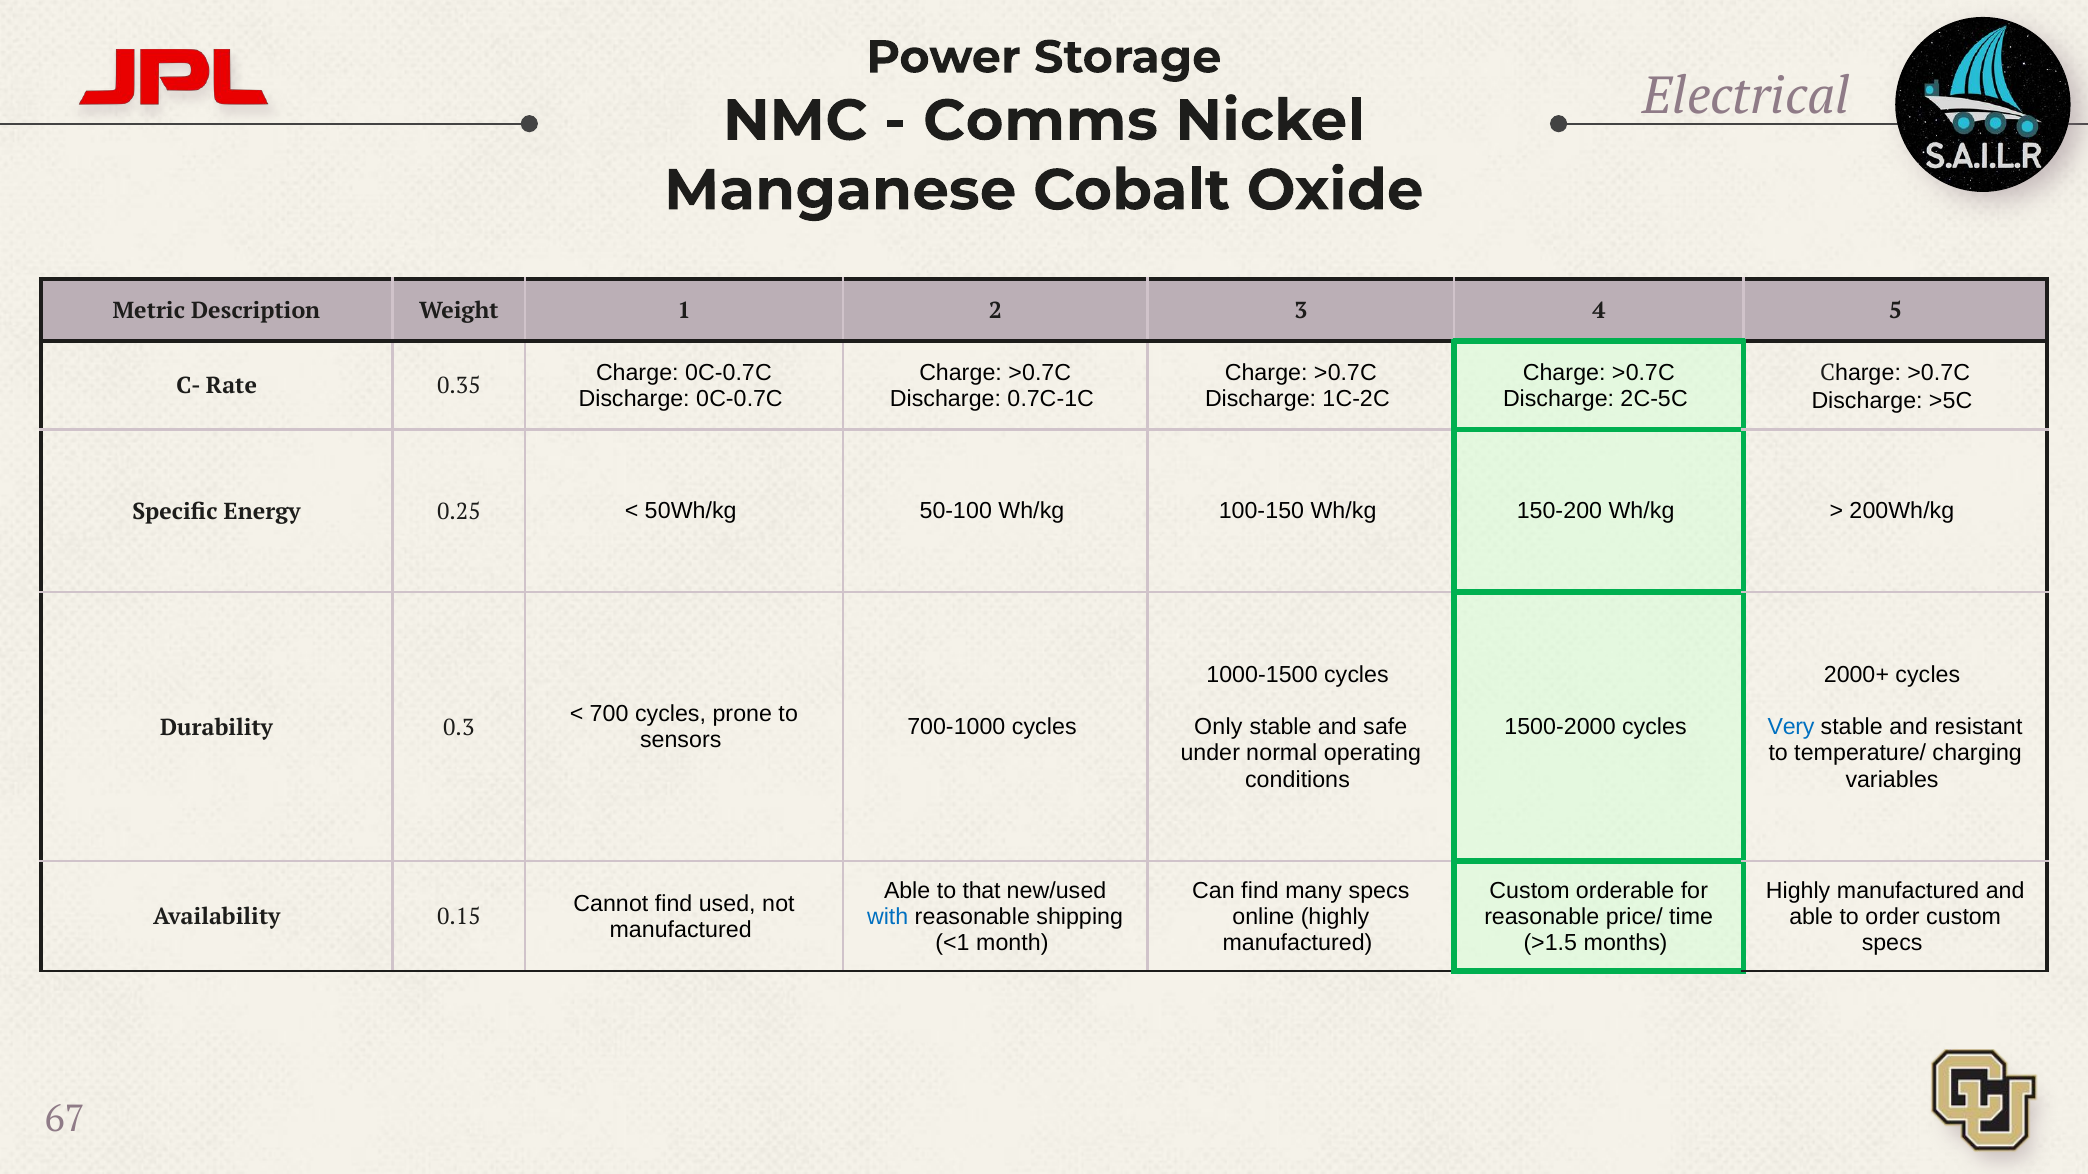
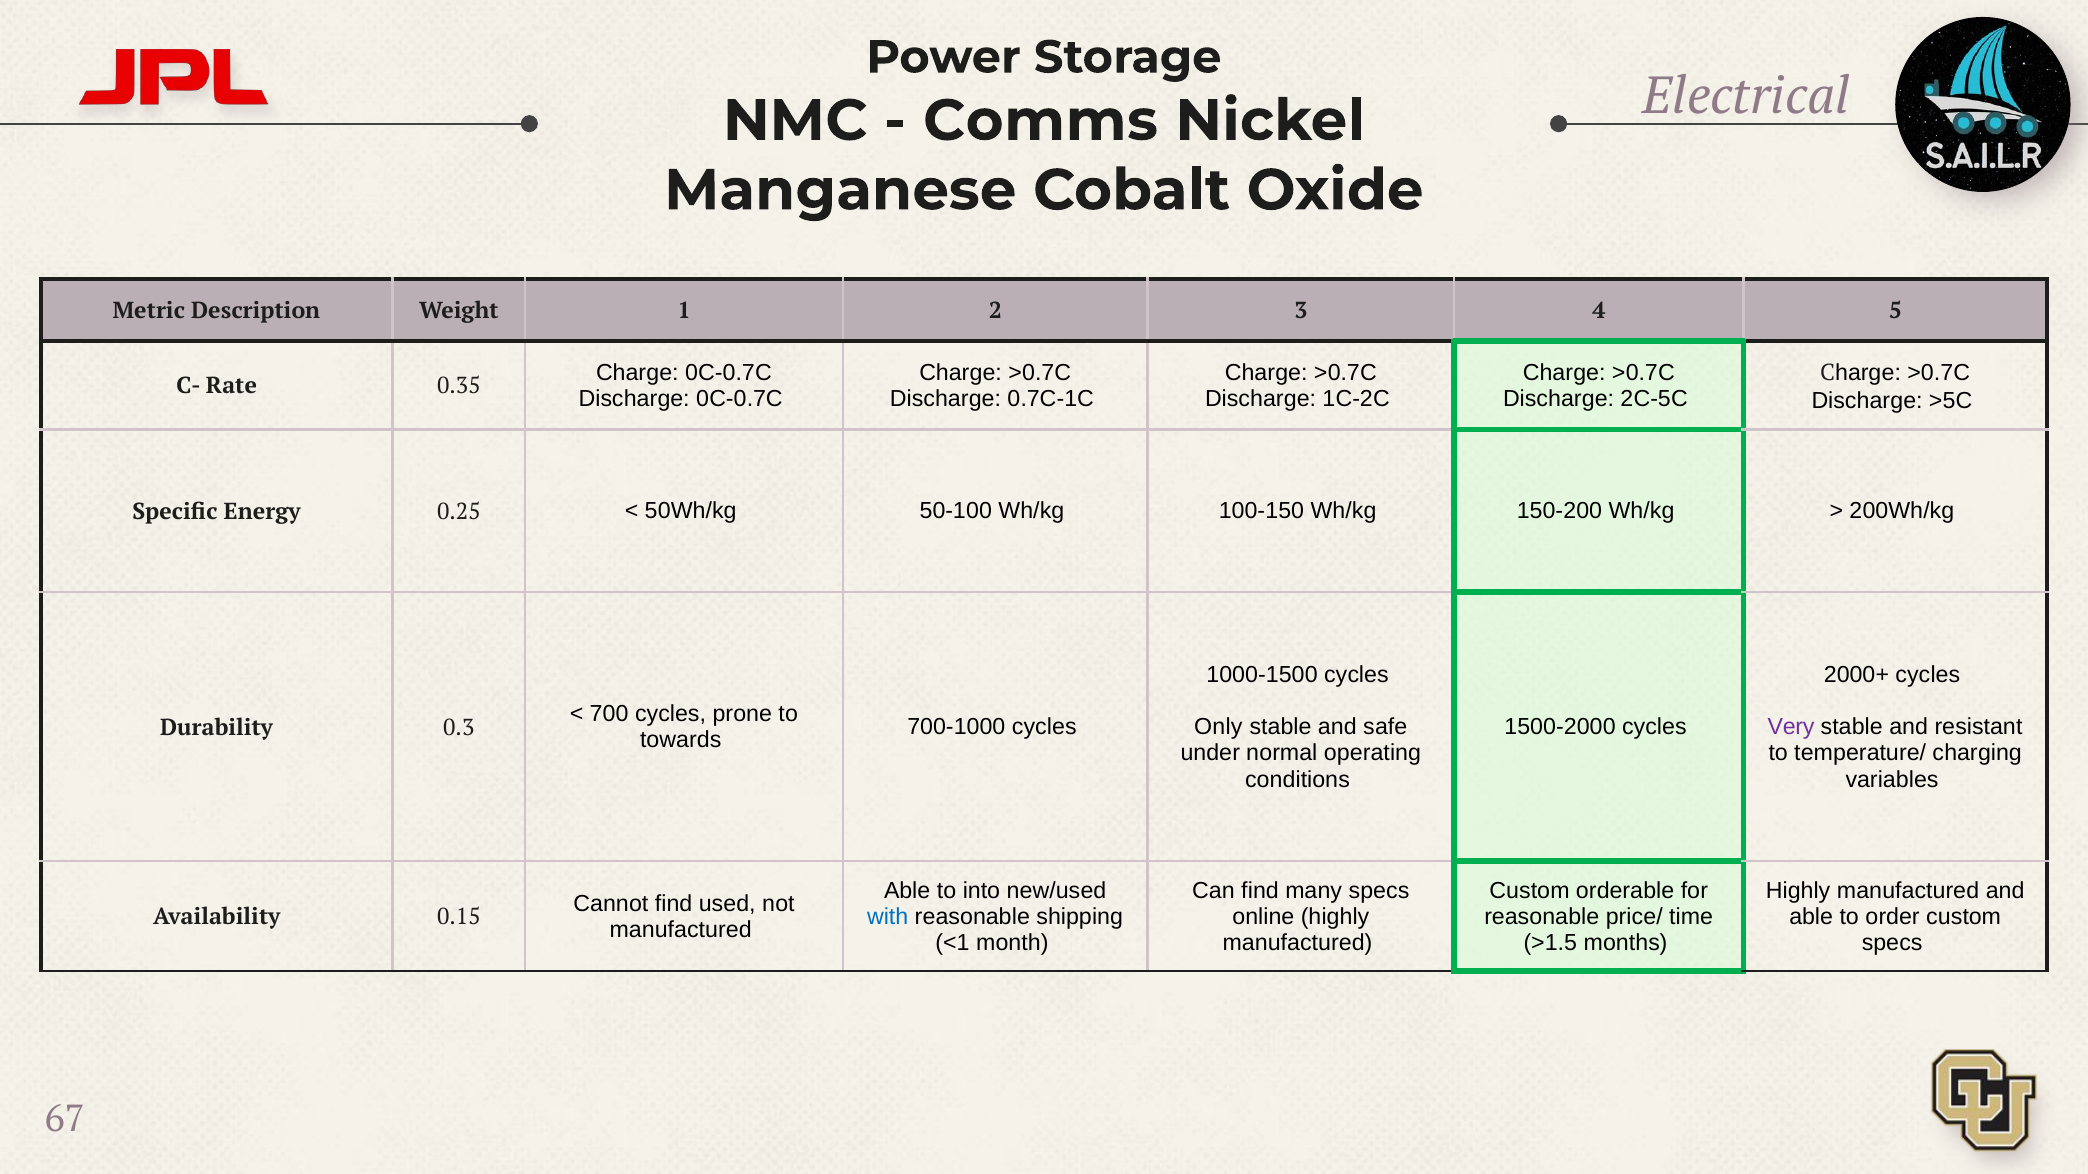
Very colour: blue -> purple
sensors: sensors -> towards
that: that -> into
